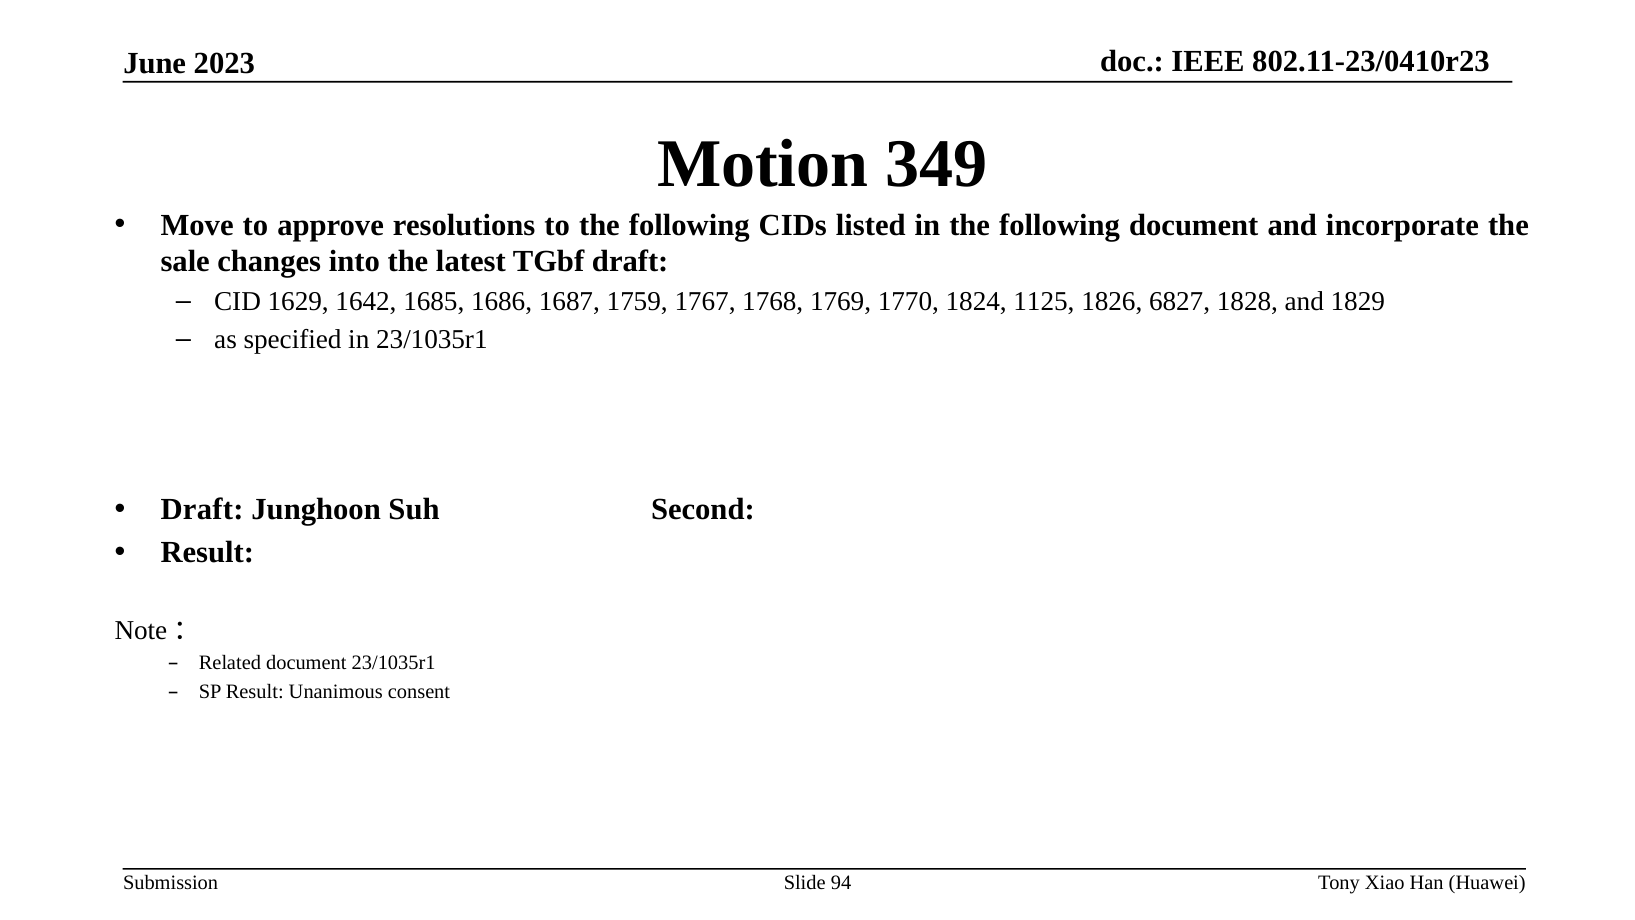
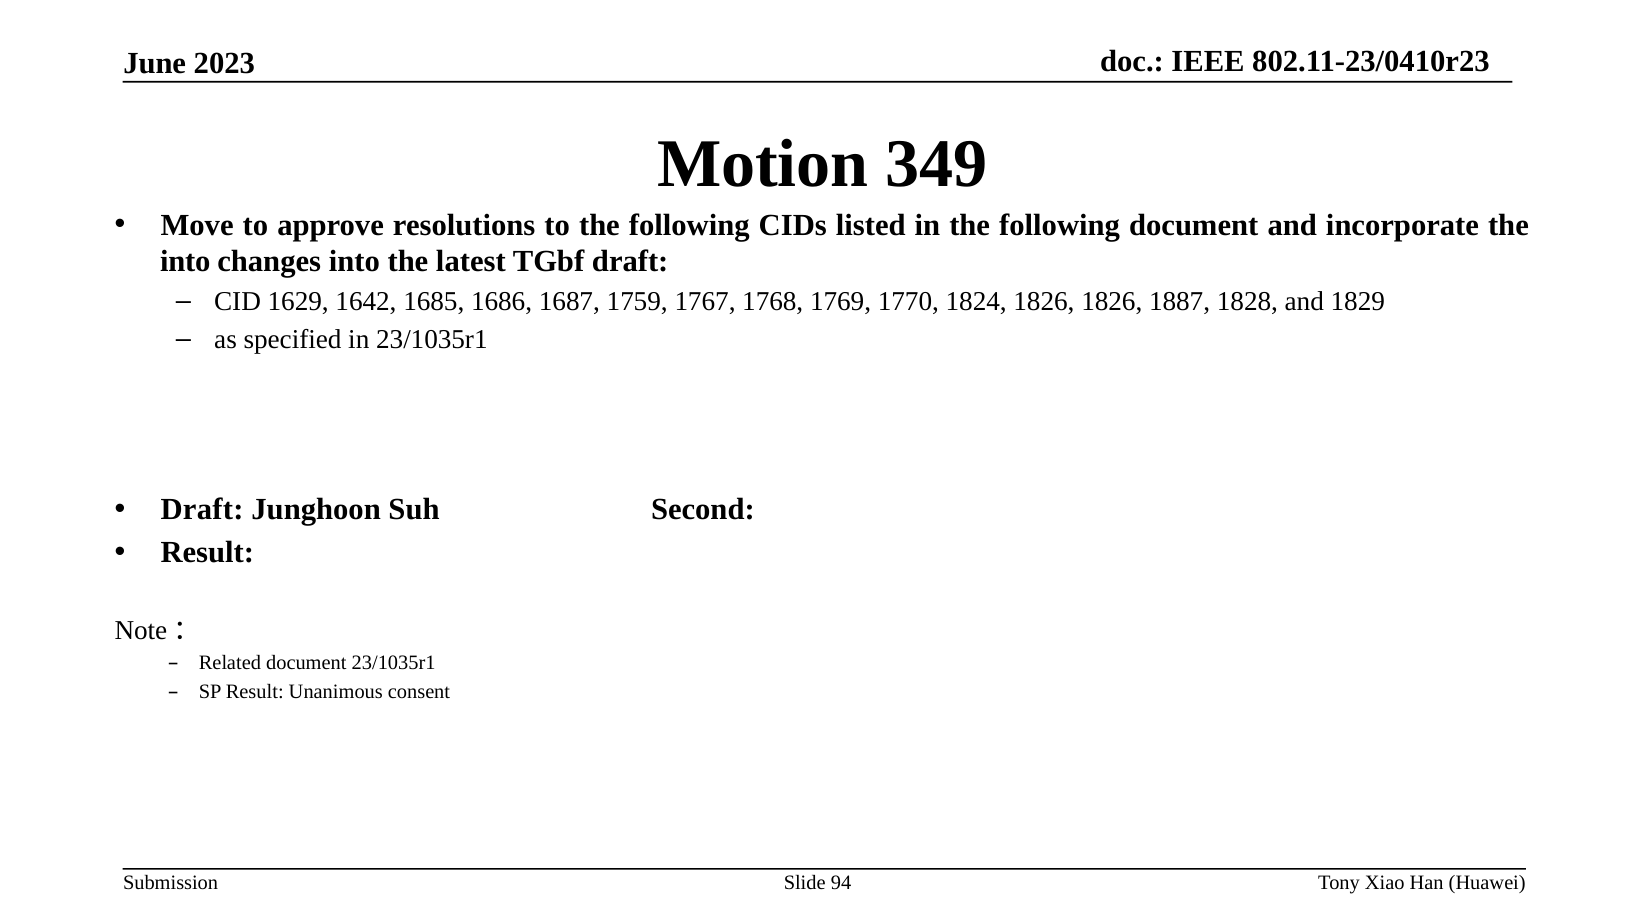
sale at (185, 262): sale -> into
1824 1125: 1125 -> 1826
6827: 6827 -> 1887
